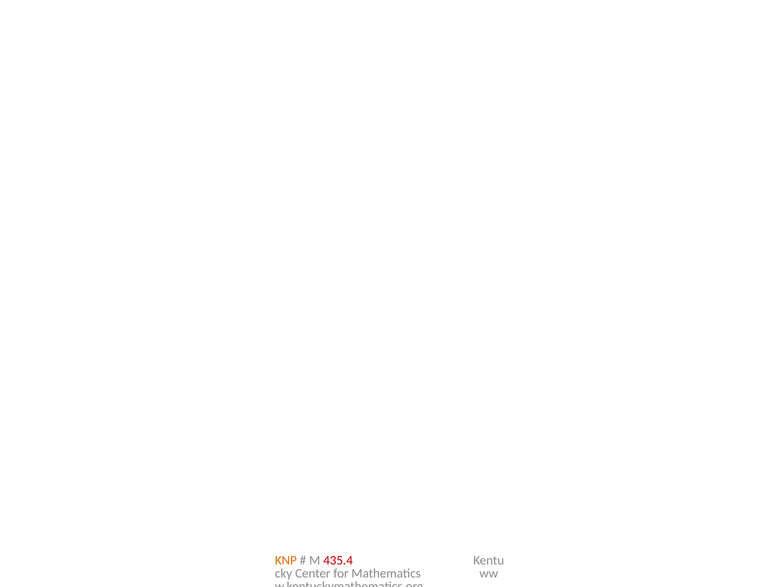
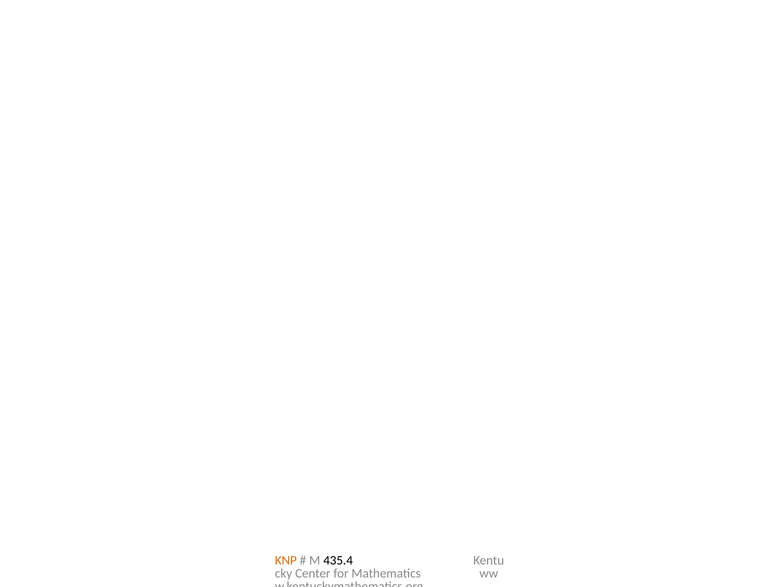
435.4 colour: red -> black
